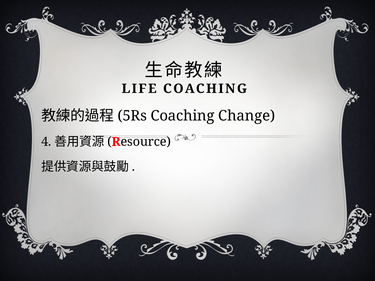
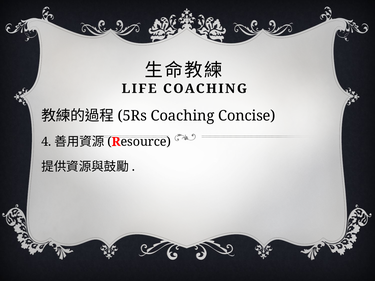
Change: Change -> Concise
